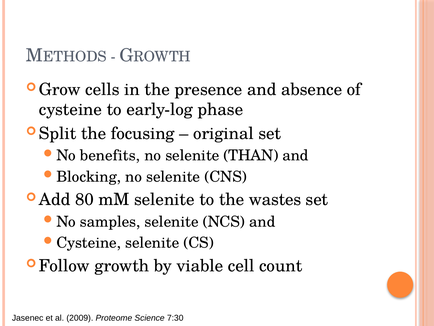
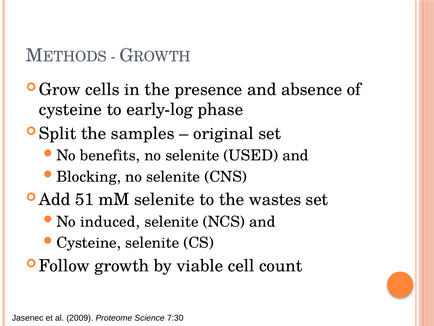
focusing: focusing -> samples
THAN: THAN -> USED
80: 80 -> 51
samples: samples -> induced
